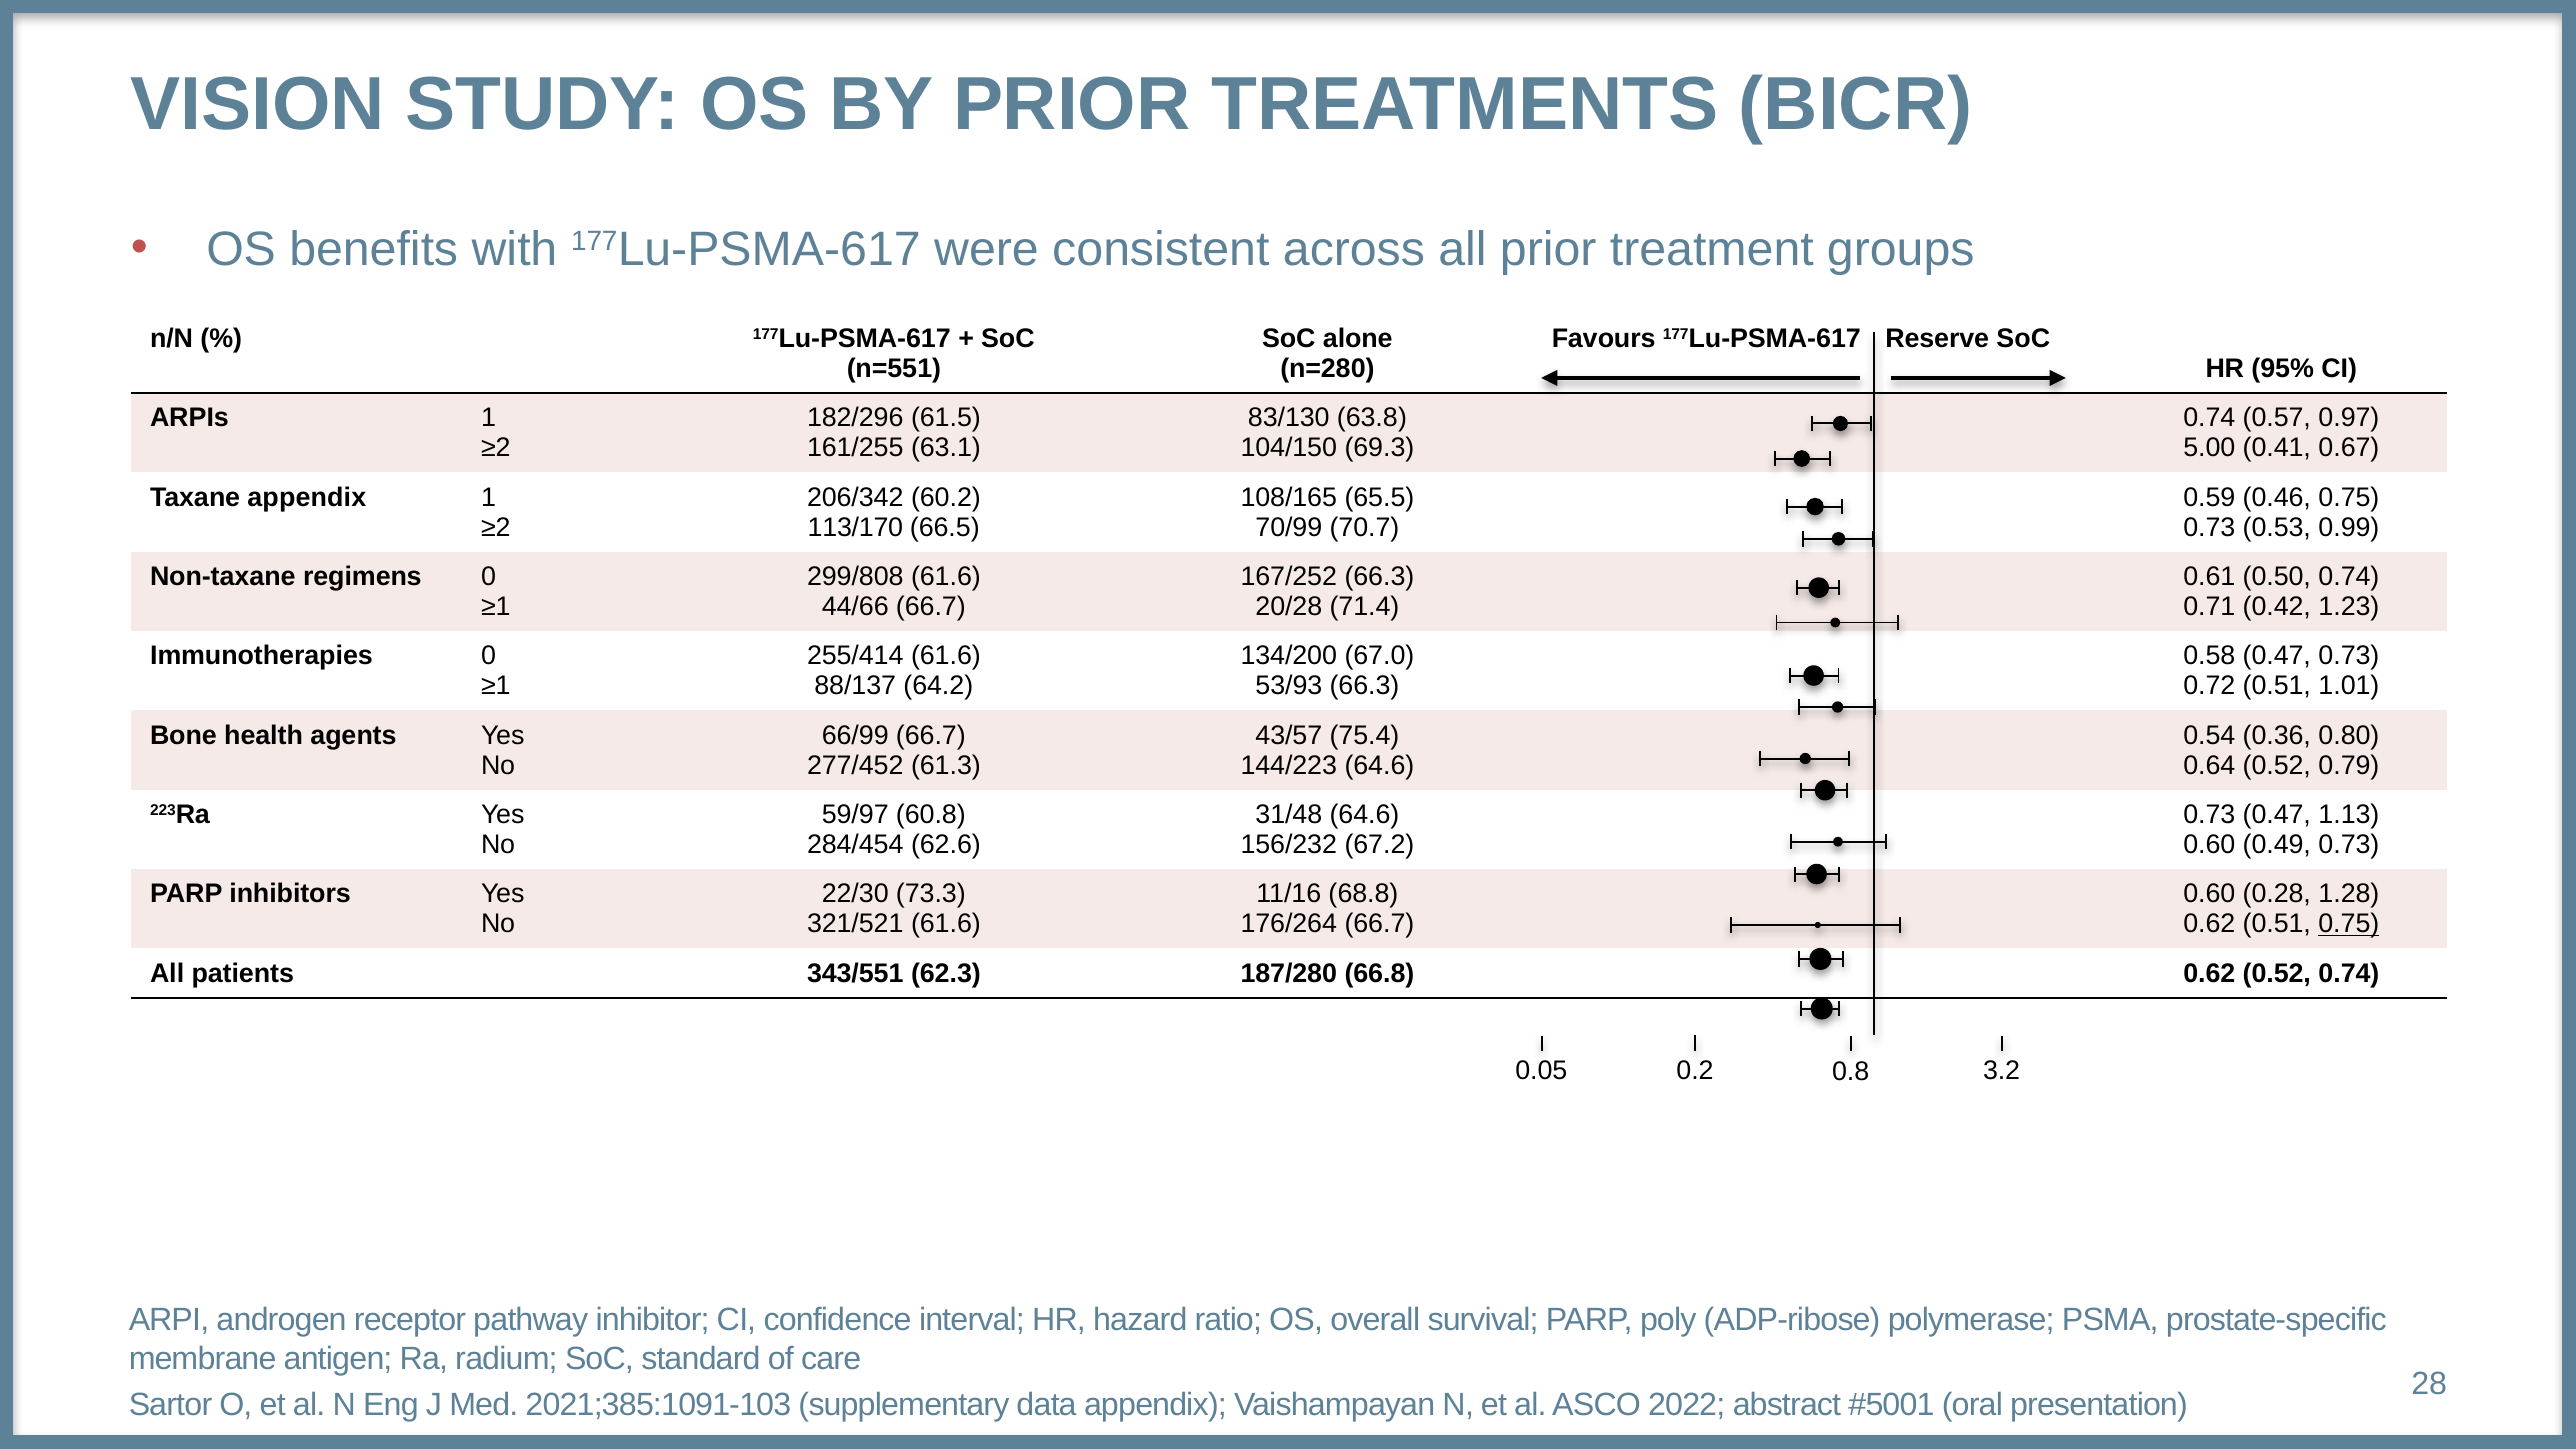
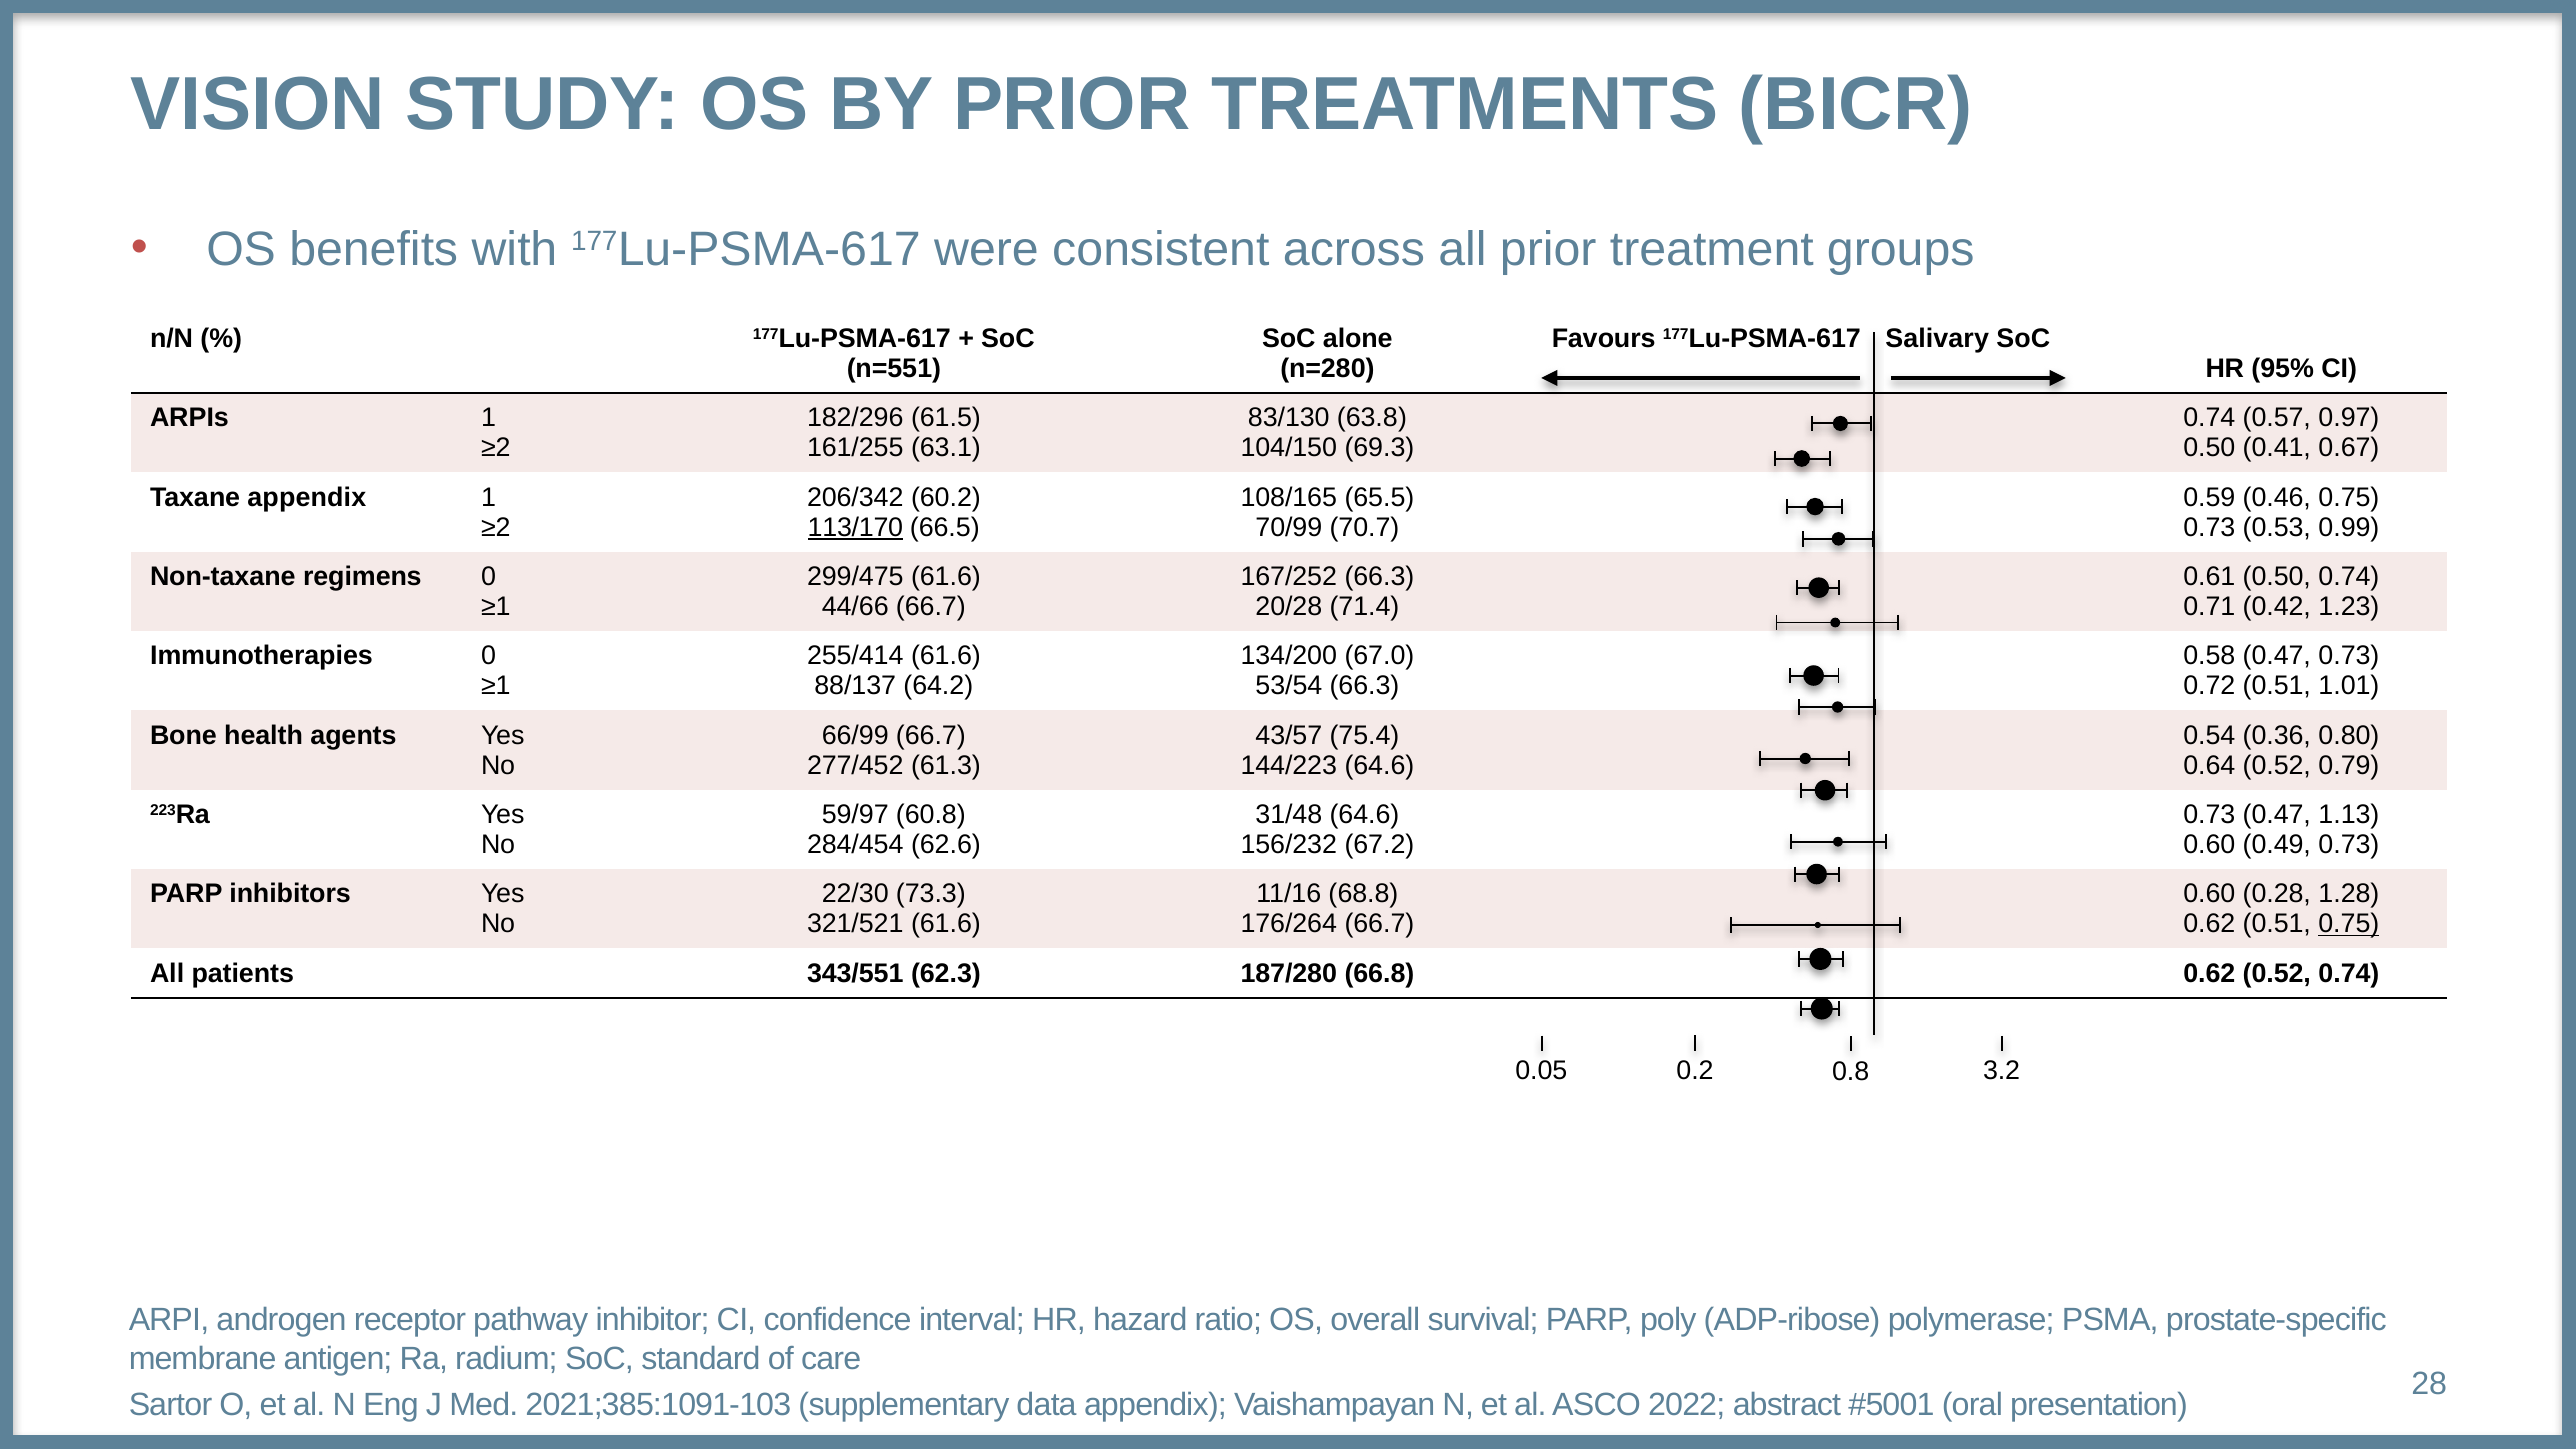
Reserve: Reserve -> Salivary
5.00 at (2209, 448): 5.00 -> 0.50
113/170 underline: none -> present
299/808: 299/808 -> 299/475
53/93: 53/93 -> 53/54
